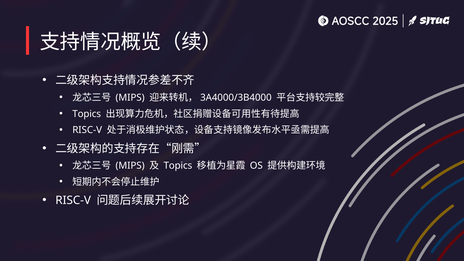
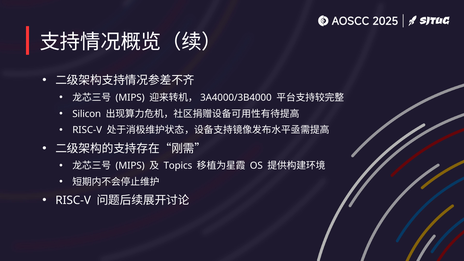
Topics at (87, 114): Topics -> Silicon
